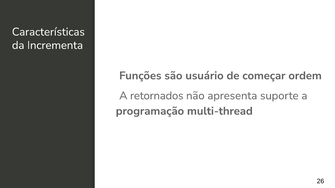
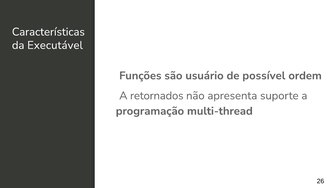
Incrementa: Incrementa -> Executável
começar: começar -> possível
